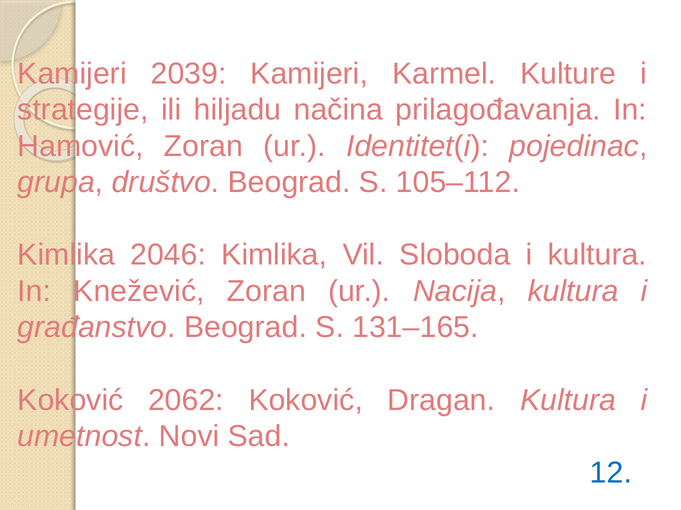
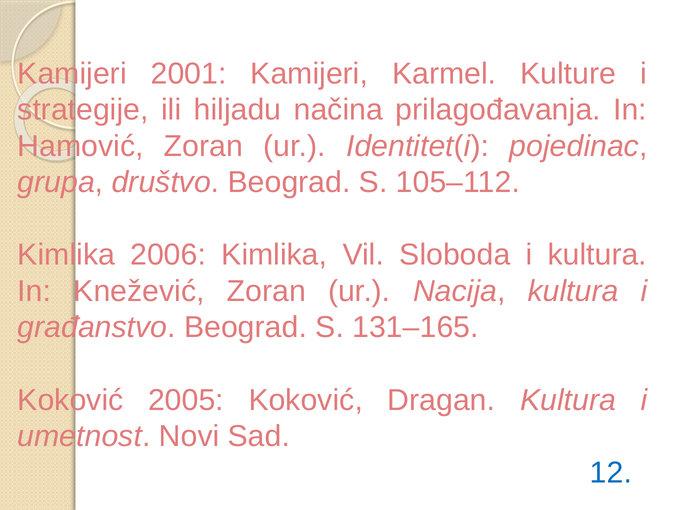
2039: 2039 -> 2001
2046: 2046 -> 2006
2062: 2062 -> 2005
